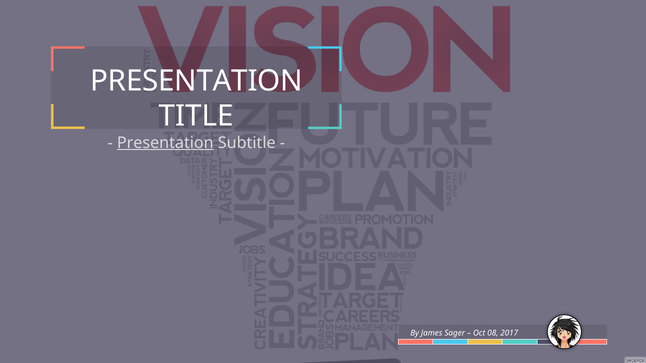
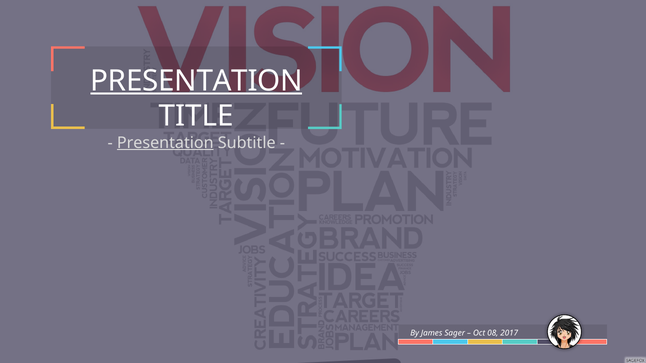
PRESENTATION at (196, 81) underline: none -> present
